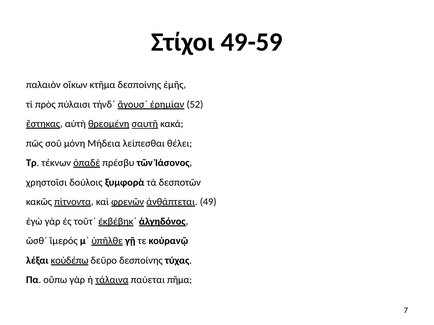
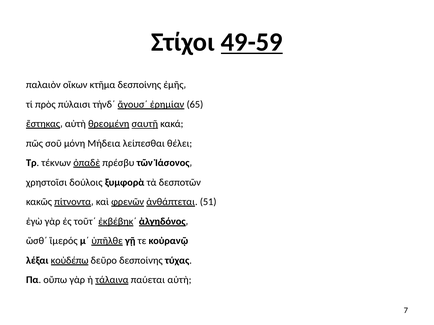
49-59 underline: none -> present
52: 52 -> 65
49: 49 -> 51
πῆμα;: πῆμα; -> αὐτὴ;
